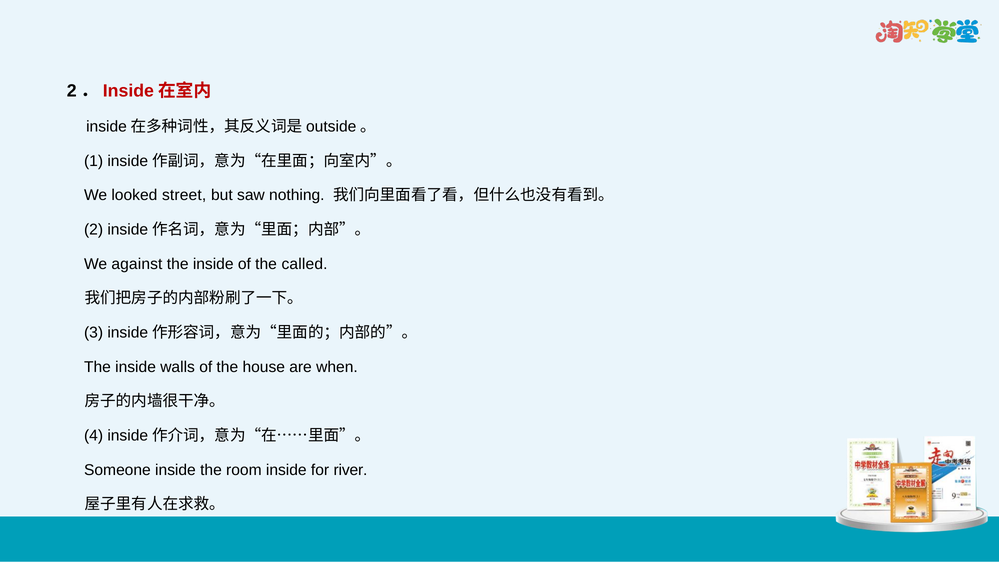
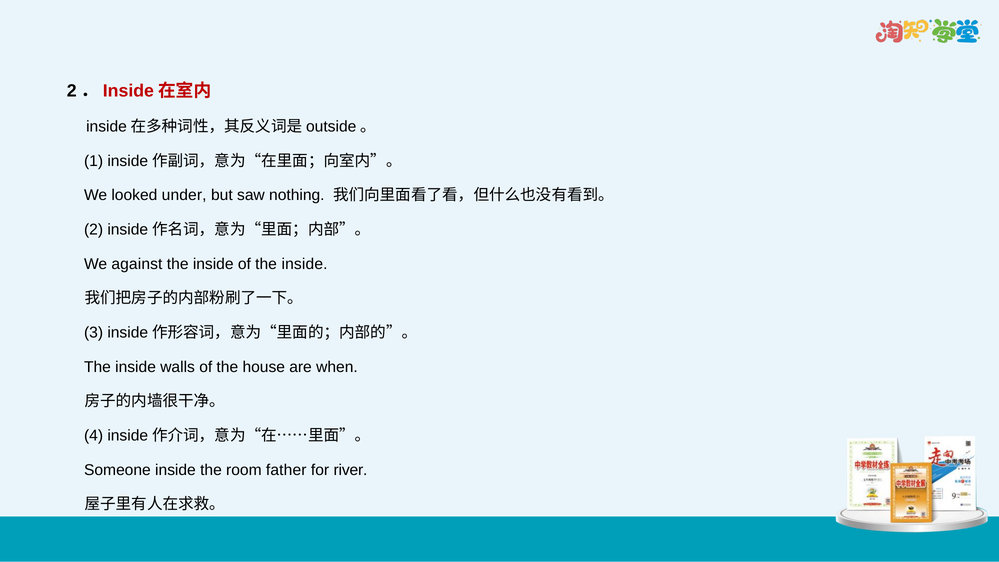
street: street -> under
of the called: called -> inside
room inside: inside -> father
